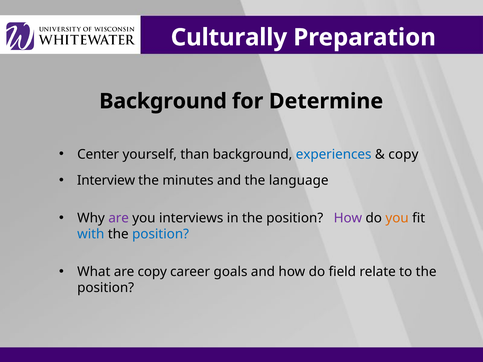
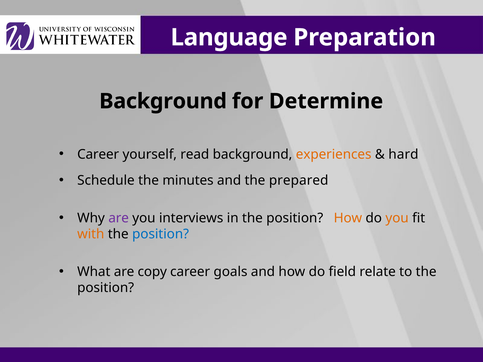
Culturally: Culturally -> Language
Center at (98, 154): Center -> Career
than: than -> read
experiences colour: blue -> orange
copy at (403, 154): copy -> hard
Interview: Interview -> Schedule
language: language -> prepared
How at (348, 218) colour: purple -> orange
with colour: blue -> orange
